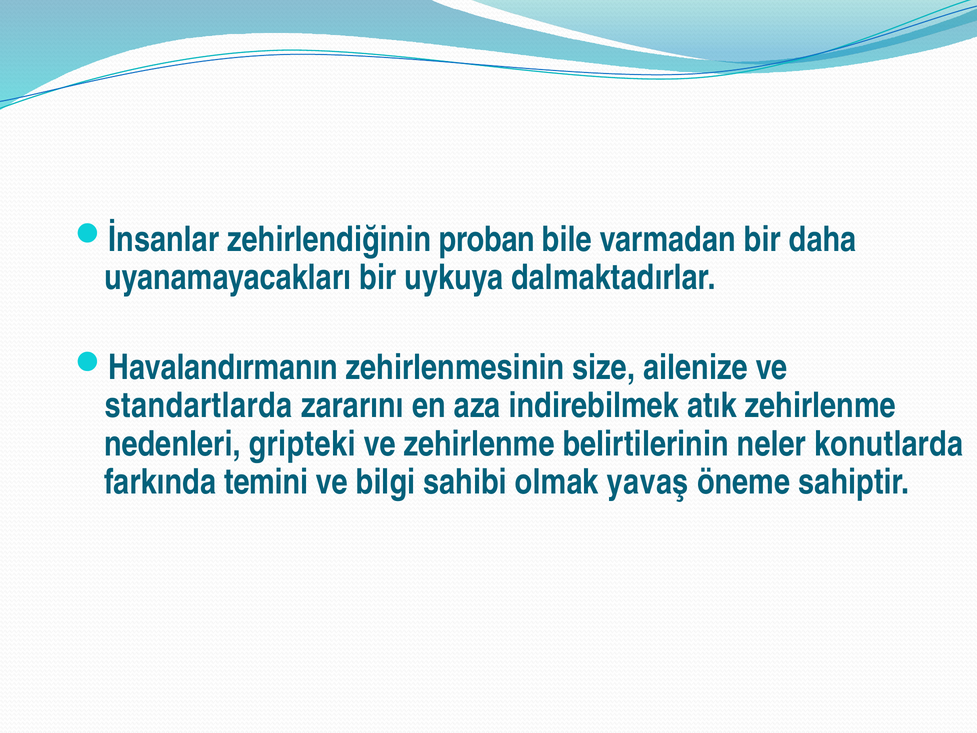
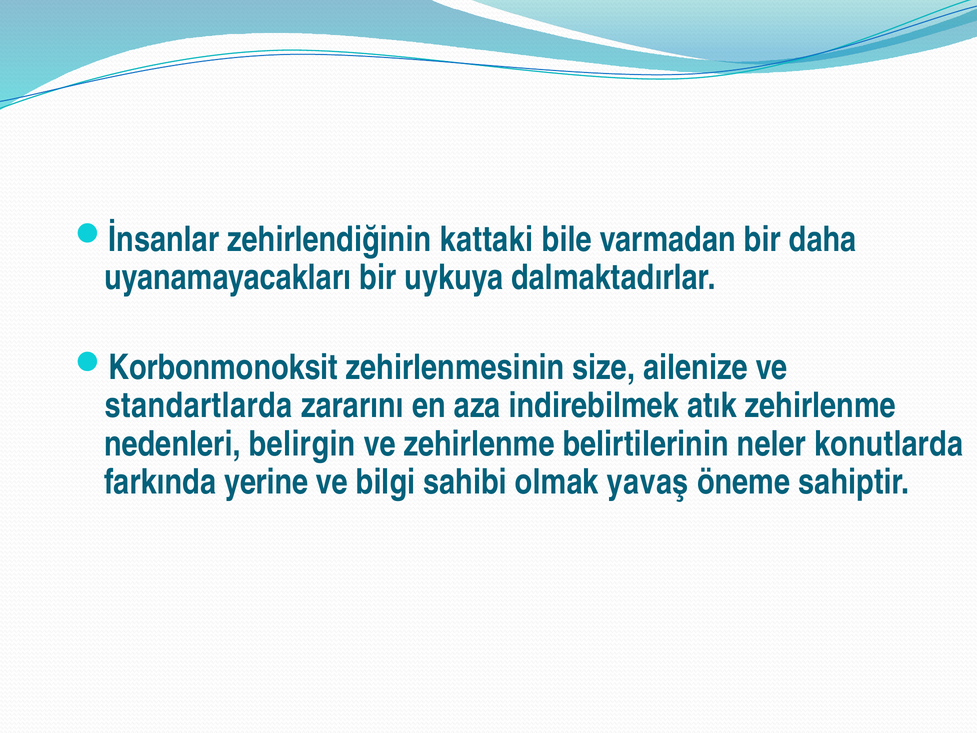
proban: proban -> kattaki
Havalandırmanın: Havalandırmanın -> Korbonmonoksit
gripteki: gripteki -> belirgin
temini: temini -> yerine
